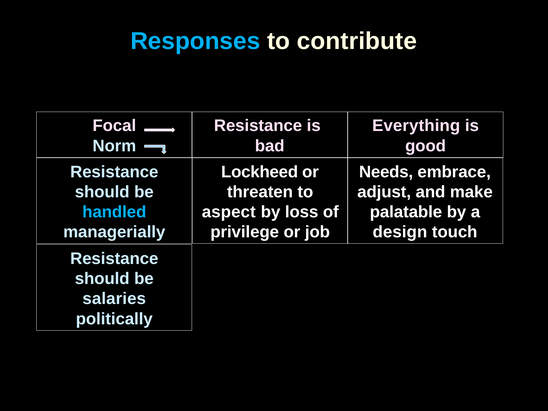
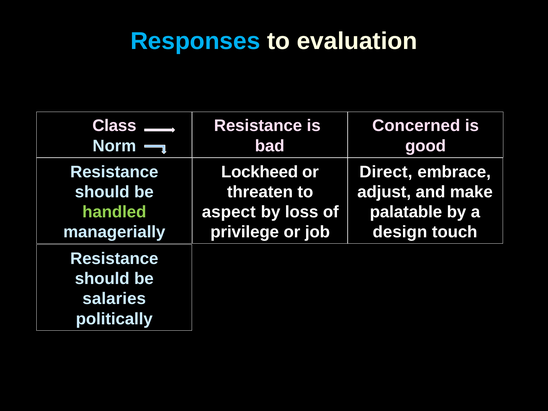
contribute: contribute -> evaluation
Focal: Focal -> Class
Everything: Everything -> Concerned
Needs: Needs -> Direct
handled colour: light blue -> light green
